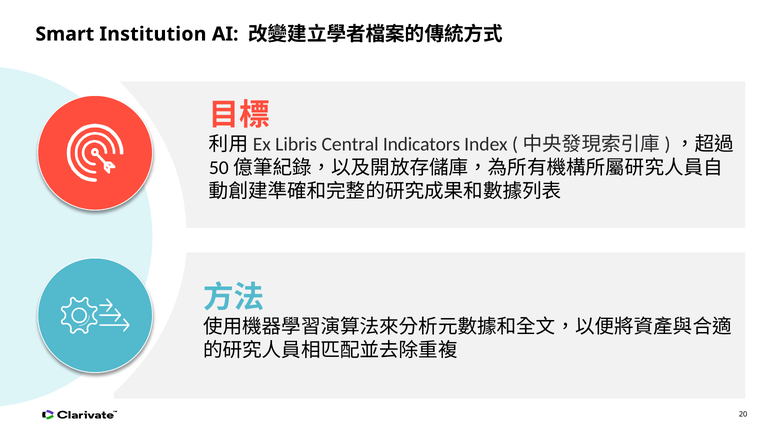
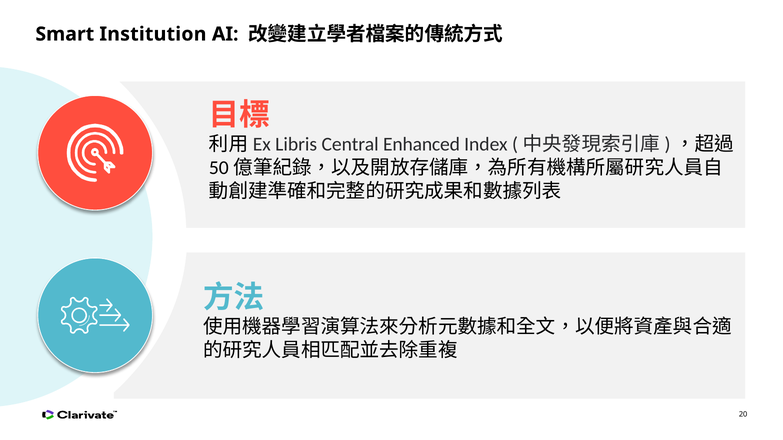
Indicators: Indicators -> Enhanced
